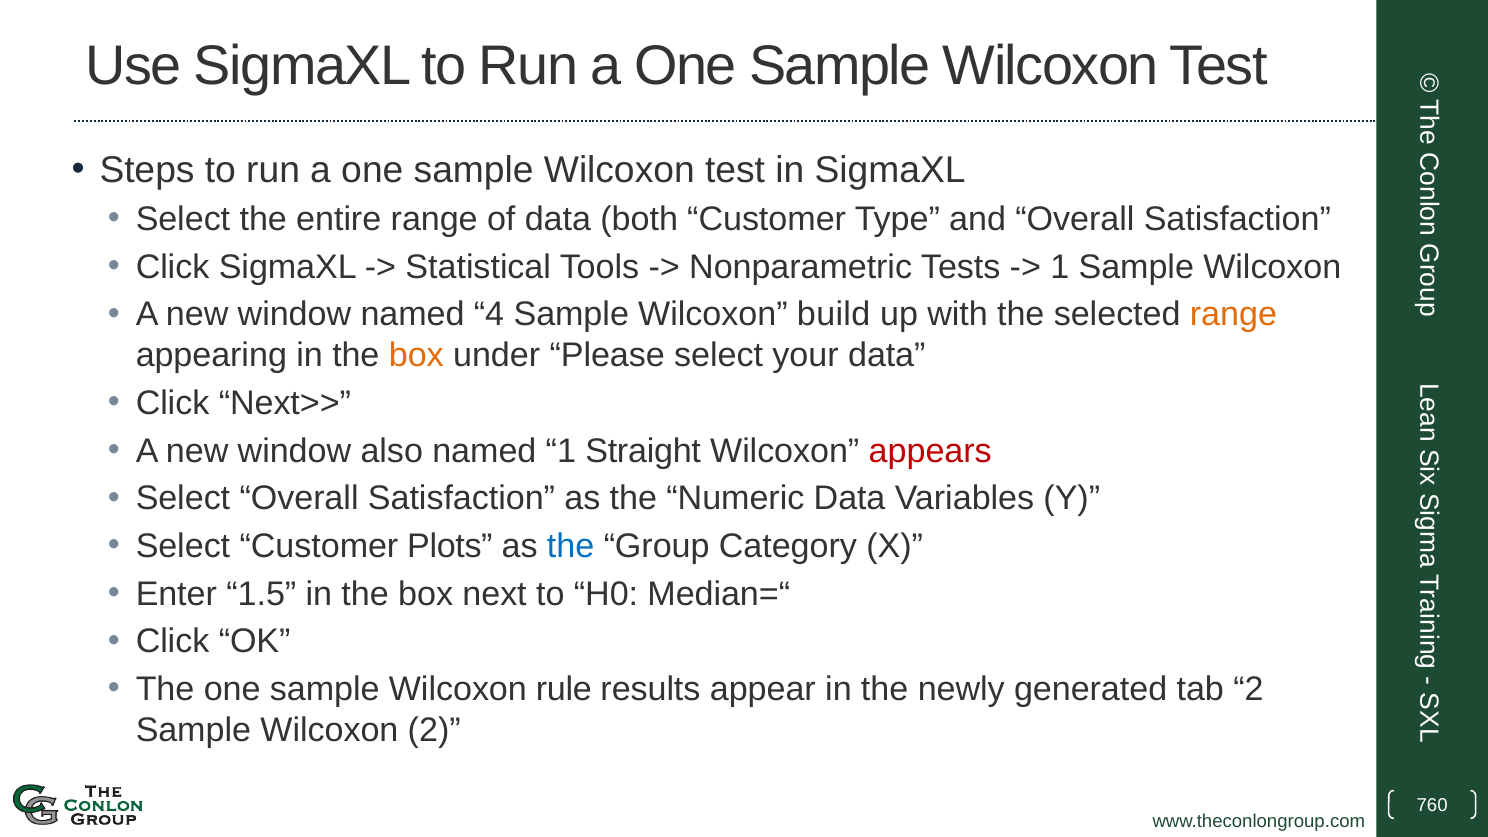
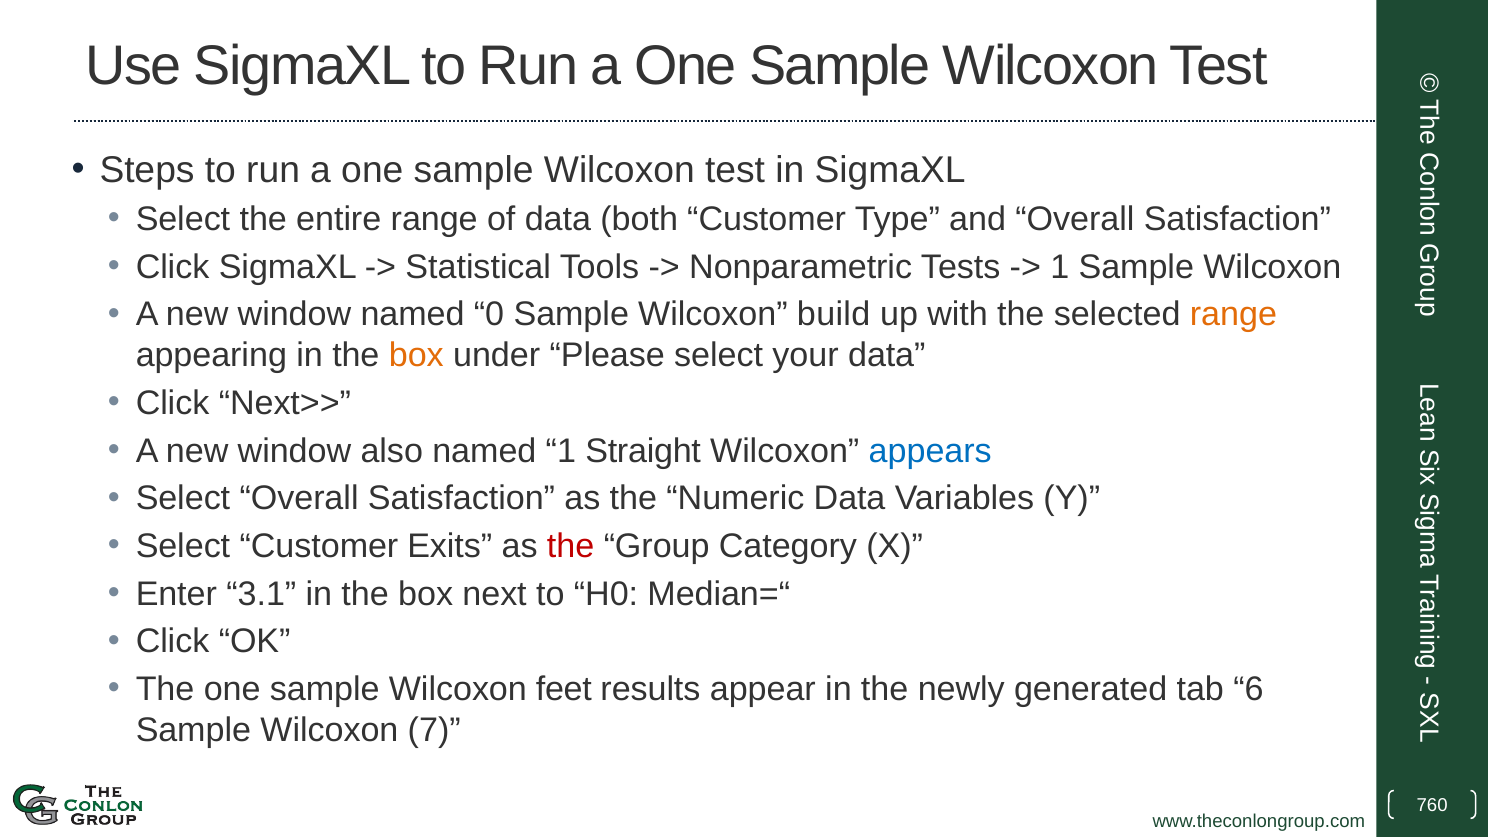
4: 4 -> 0
appears colour: red -> blue
Plots: Plots -> Exits
the at (571, 546) colour: blue -> red
1.5: 1.5 -> 3.1
rule: rule -> feet
tab 2: 2 -> 6
Wilcoxon 2: 2 -> 7
